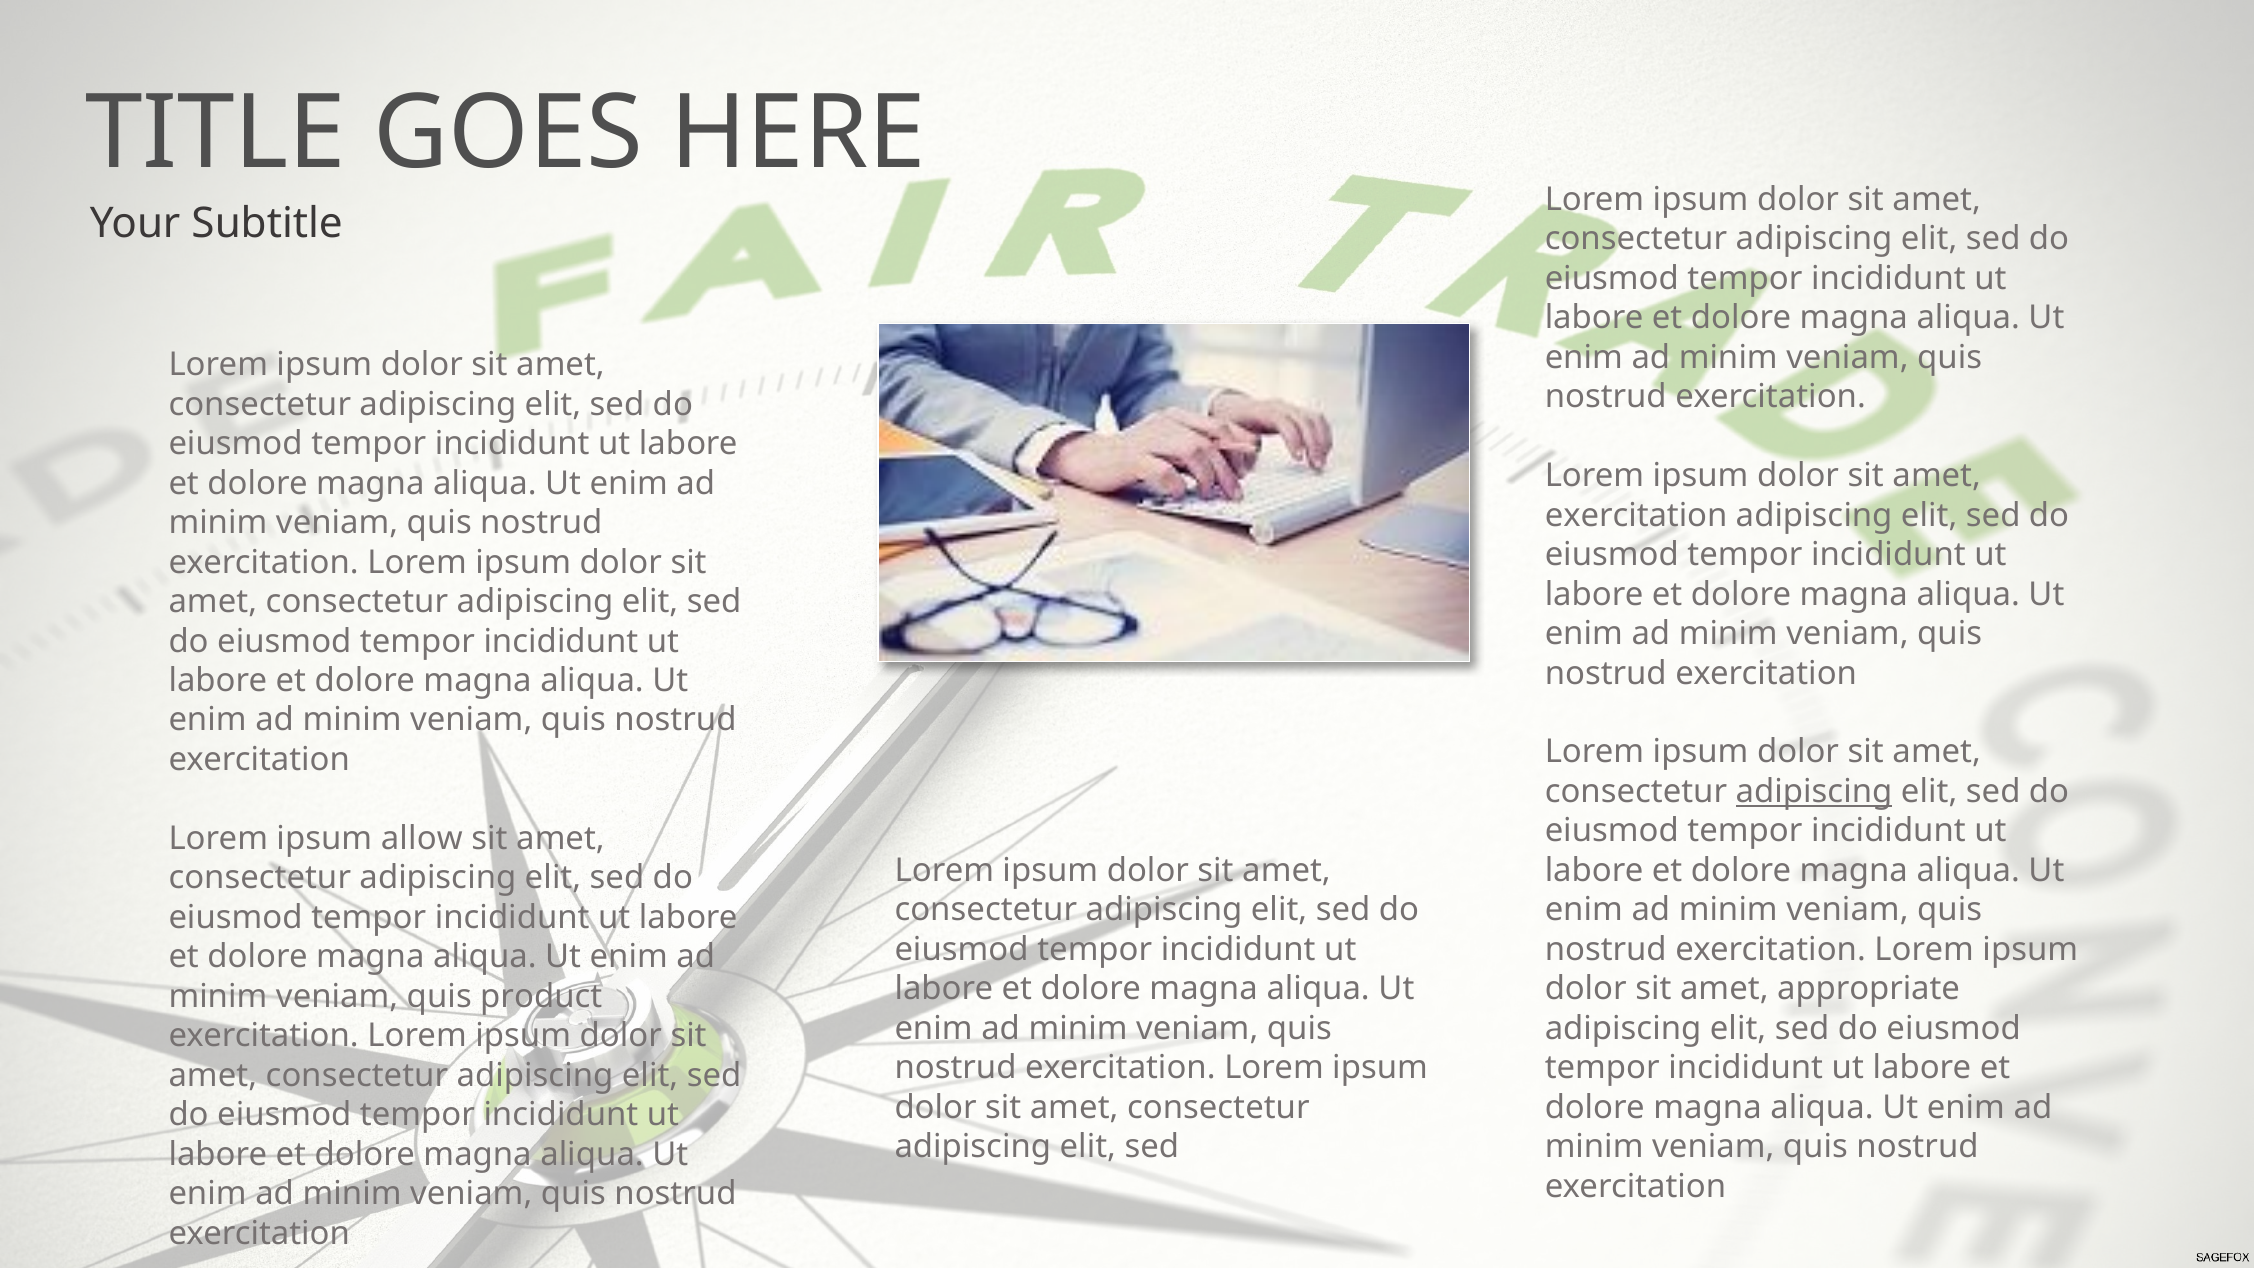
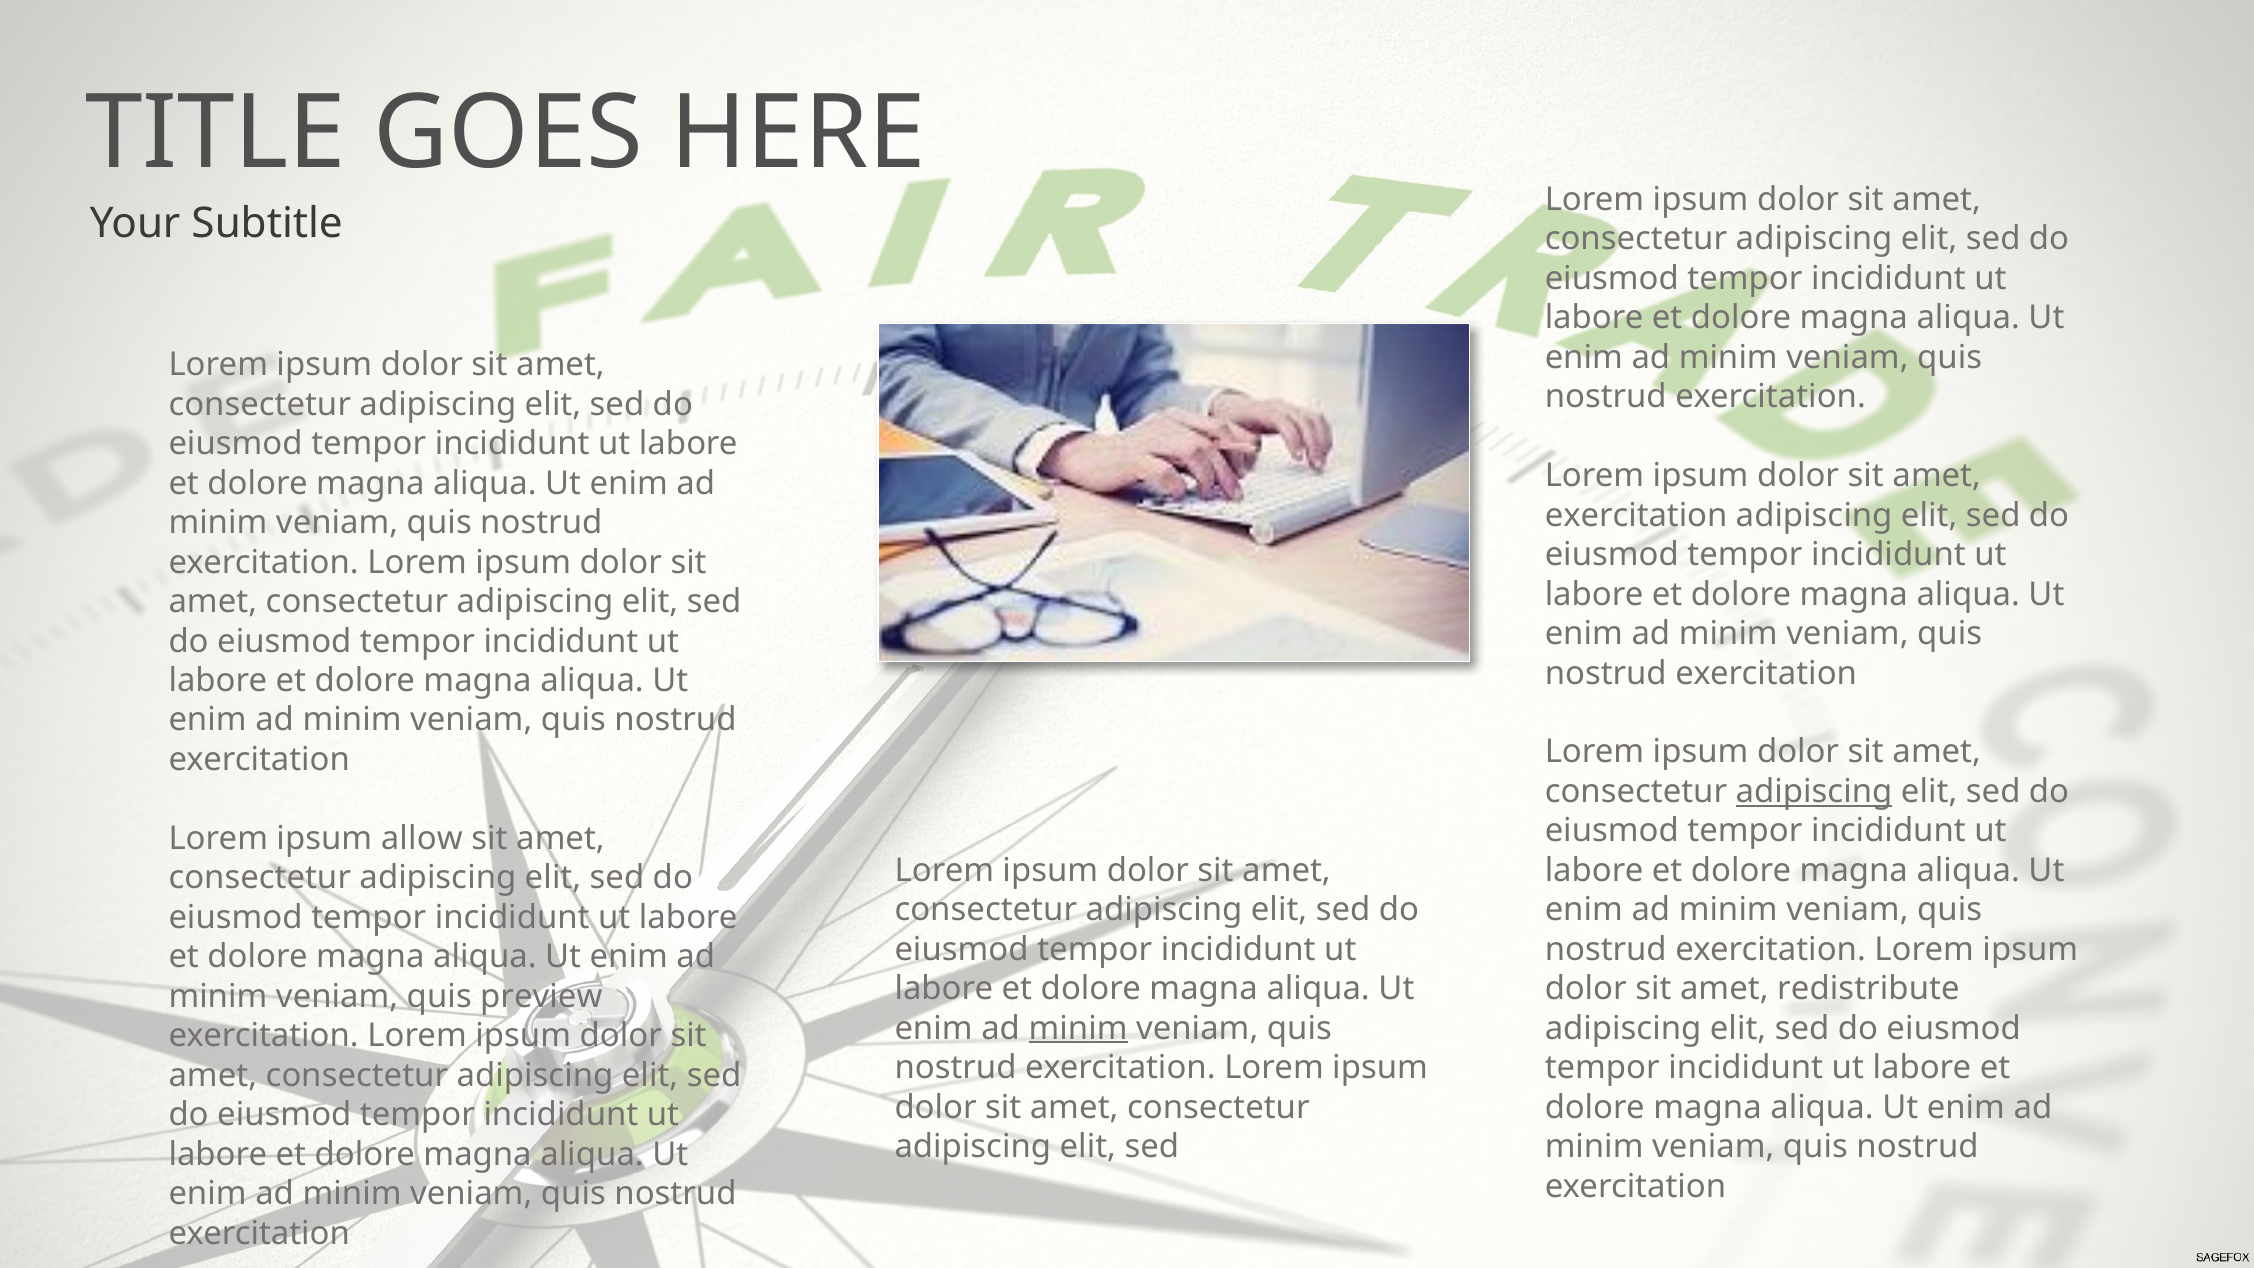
appropriate: appropriate -> redistribute
product: product -> preview
minim at (1078, 1028) underline: none -> present
